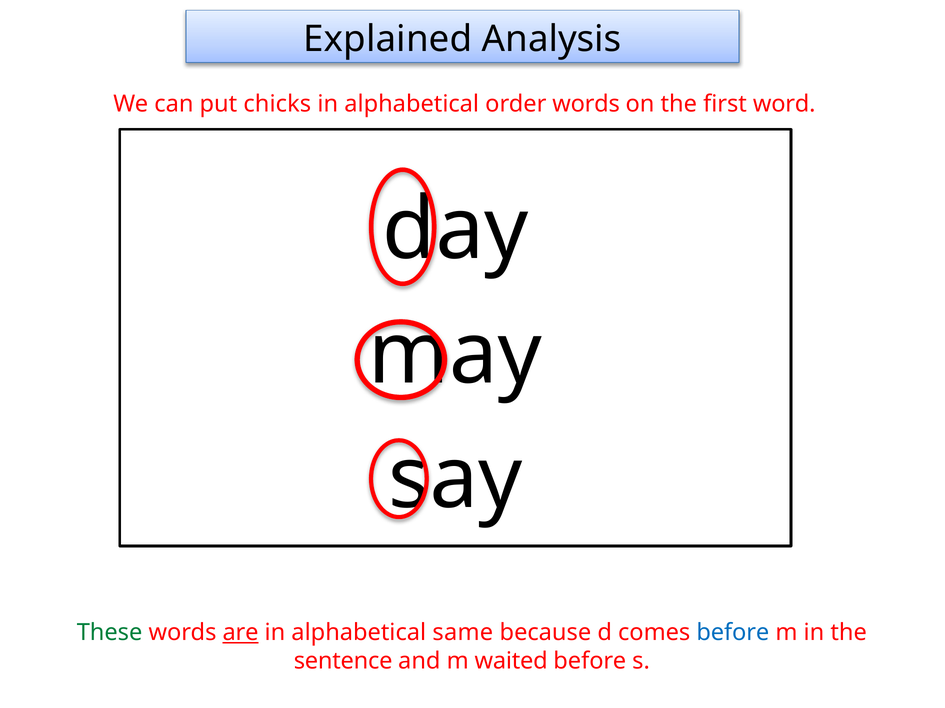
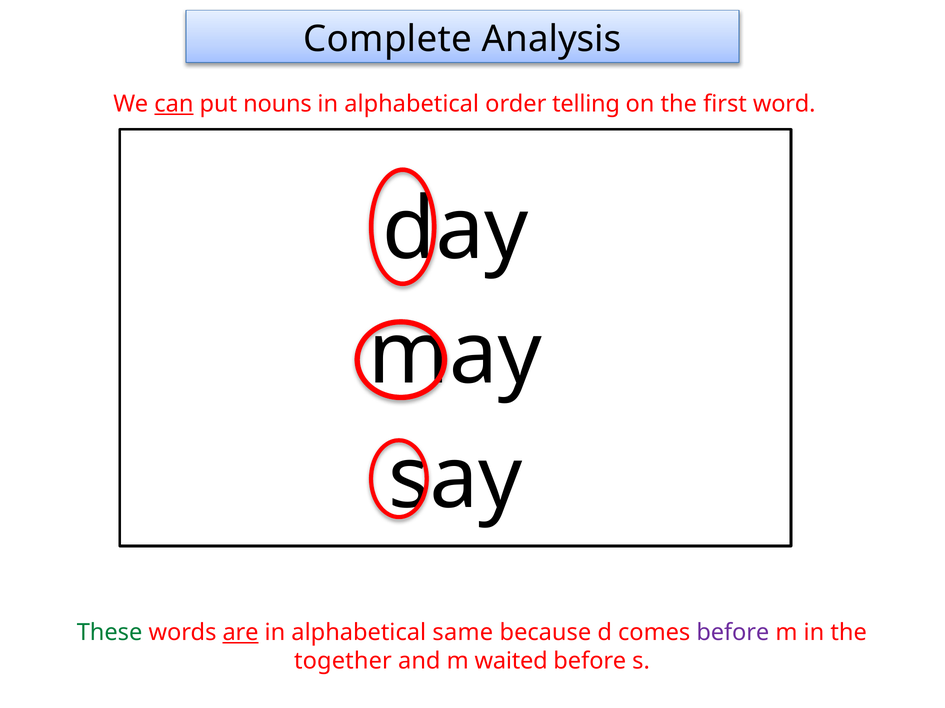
Explained: Explained -> Complete
can underline: none -> present
chicks: chicks -> nouns
order words: words -> telling
before at (733, 633) colour: blue -> purple
sentence: sentence -> together
